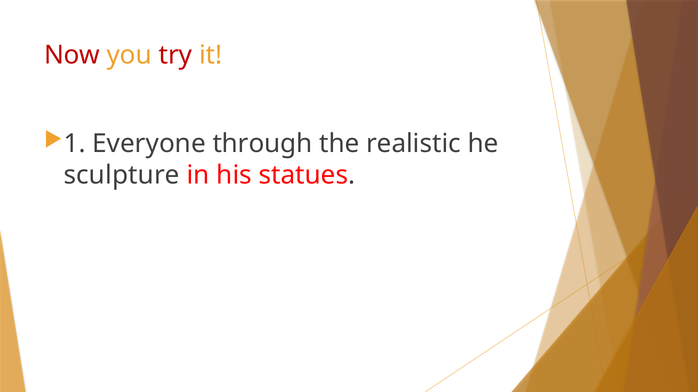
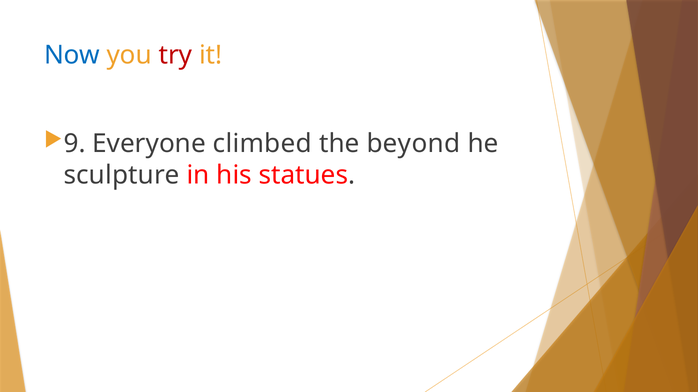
Now colour: red -> blue
1: 1 -> 9
through: through -> climbed
realistic: realistic -> beyond
